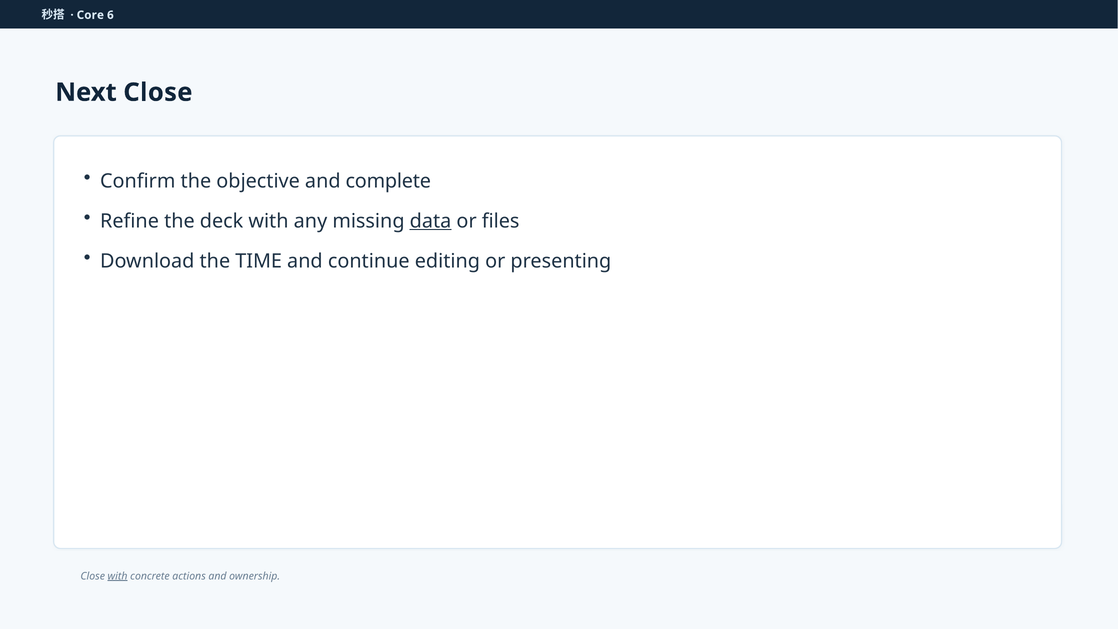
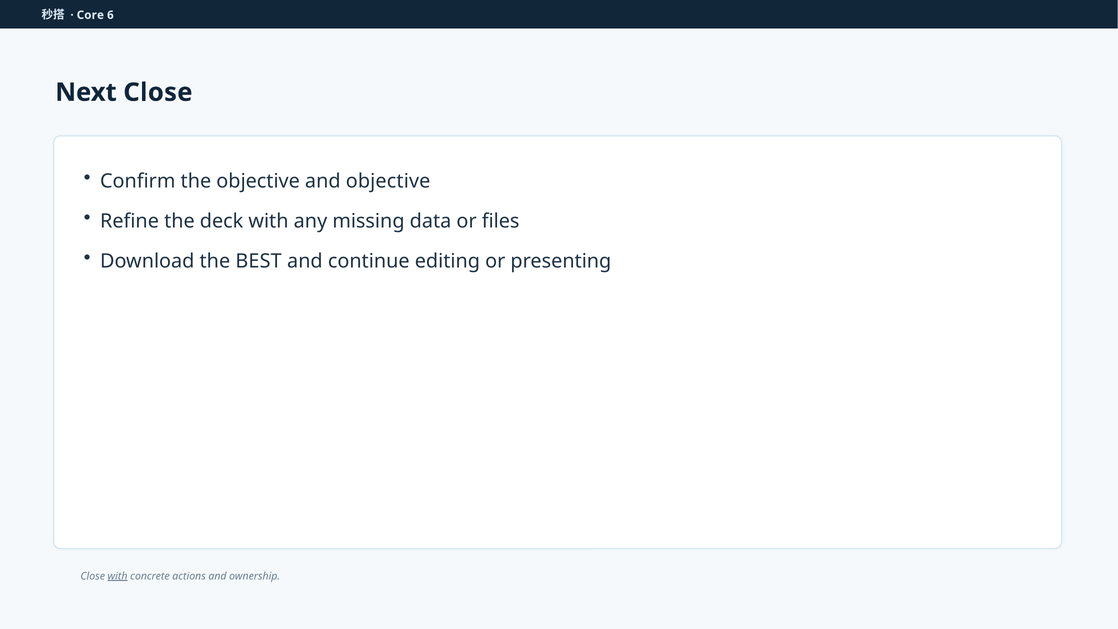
and complete: complete -> objective
data underline: present -> none
TIME: TIME -> BEST
